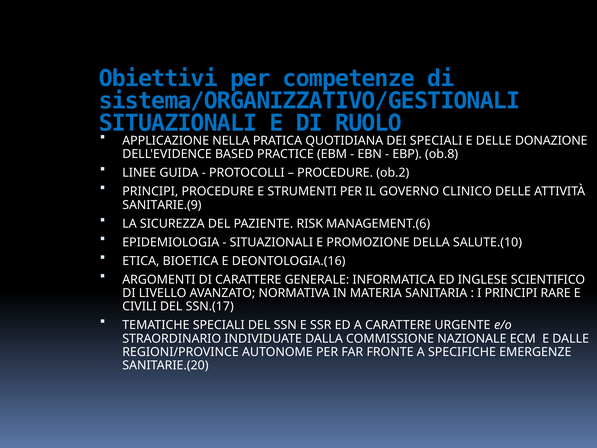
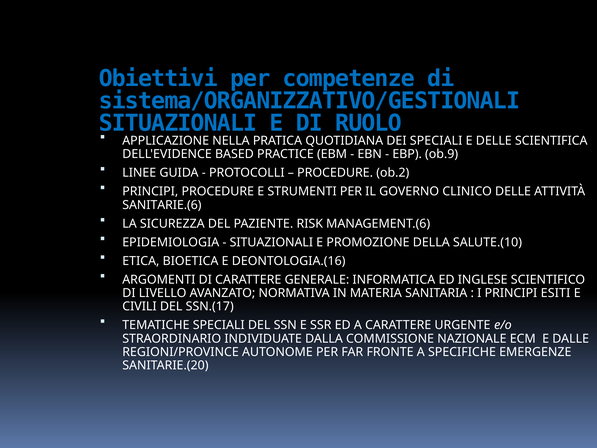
DONAZIONE: DONAZIONE -> SCIENTIFICA
ob.8: ob.8 -> ob.9
SANITARIE.(9: SANITARIE.(9 -> SANITARIE.(6
RARE: RARE -> ESITI
